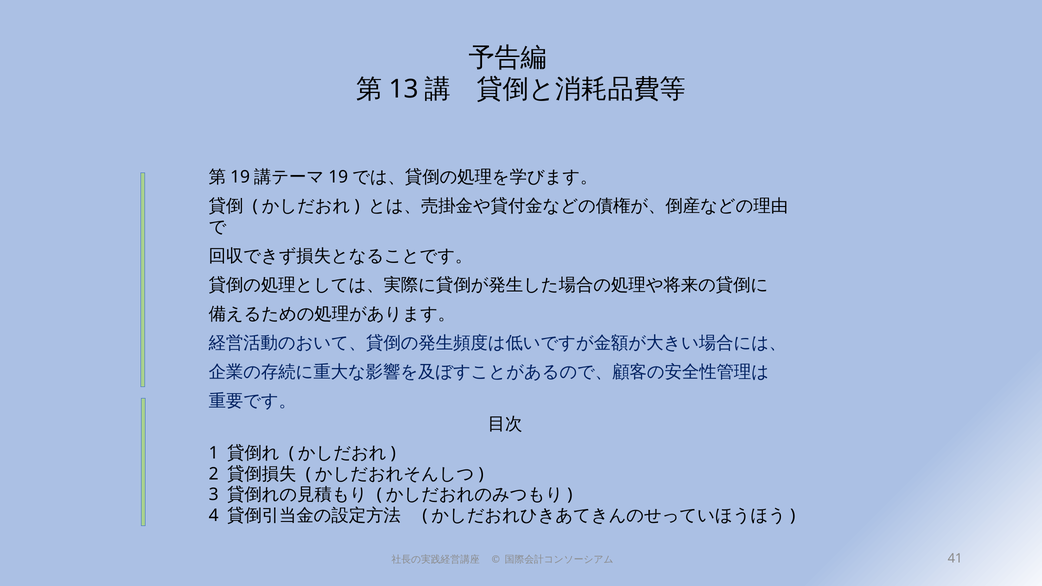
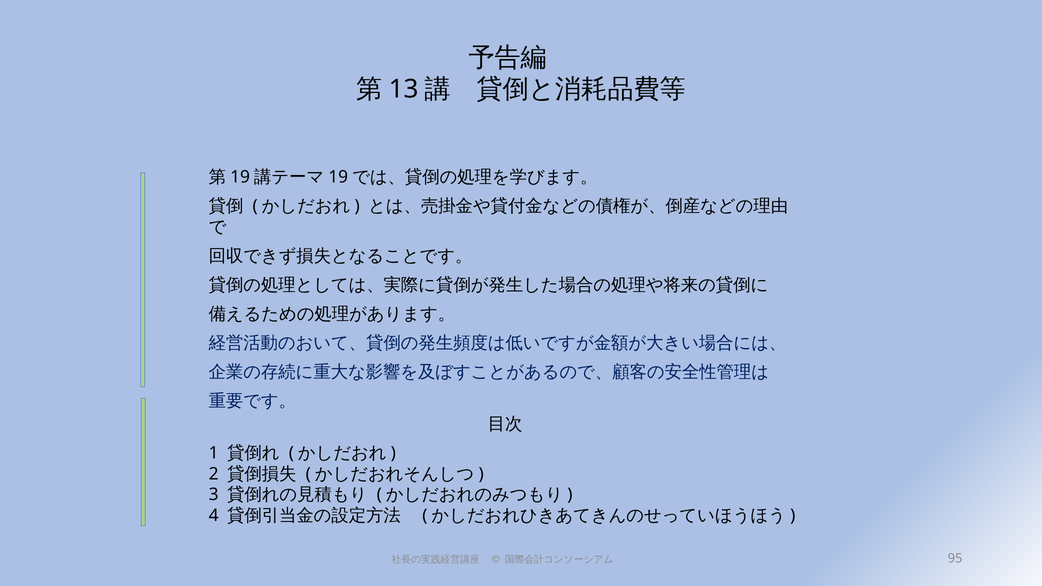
41: 41 -> 95
